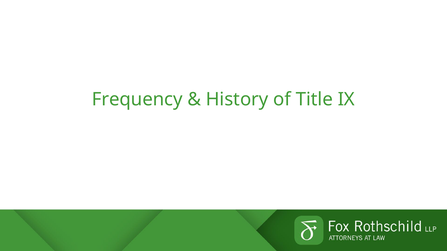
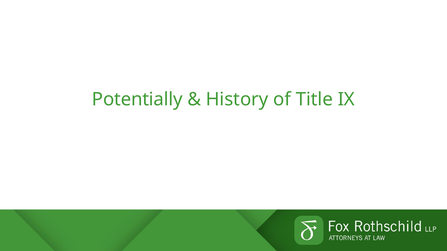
Frequency: Frequency -> Potentially
